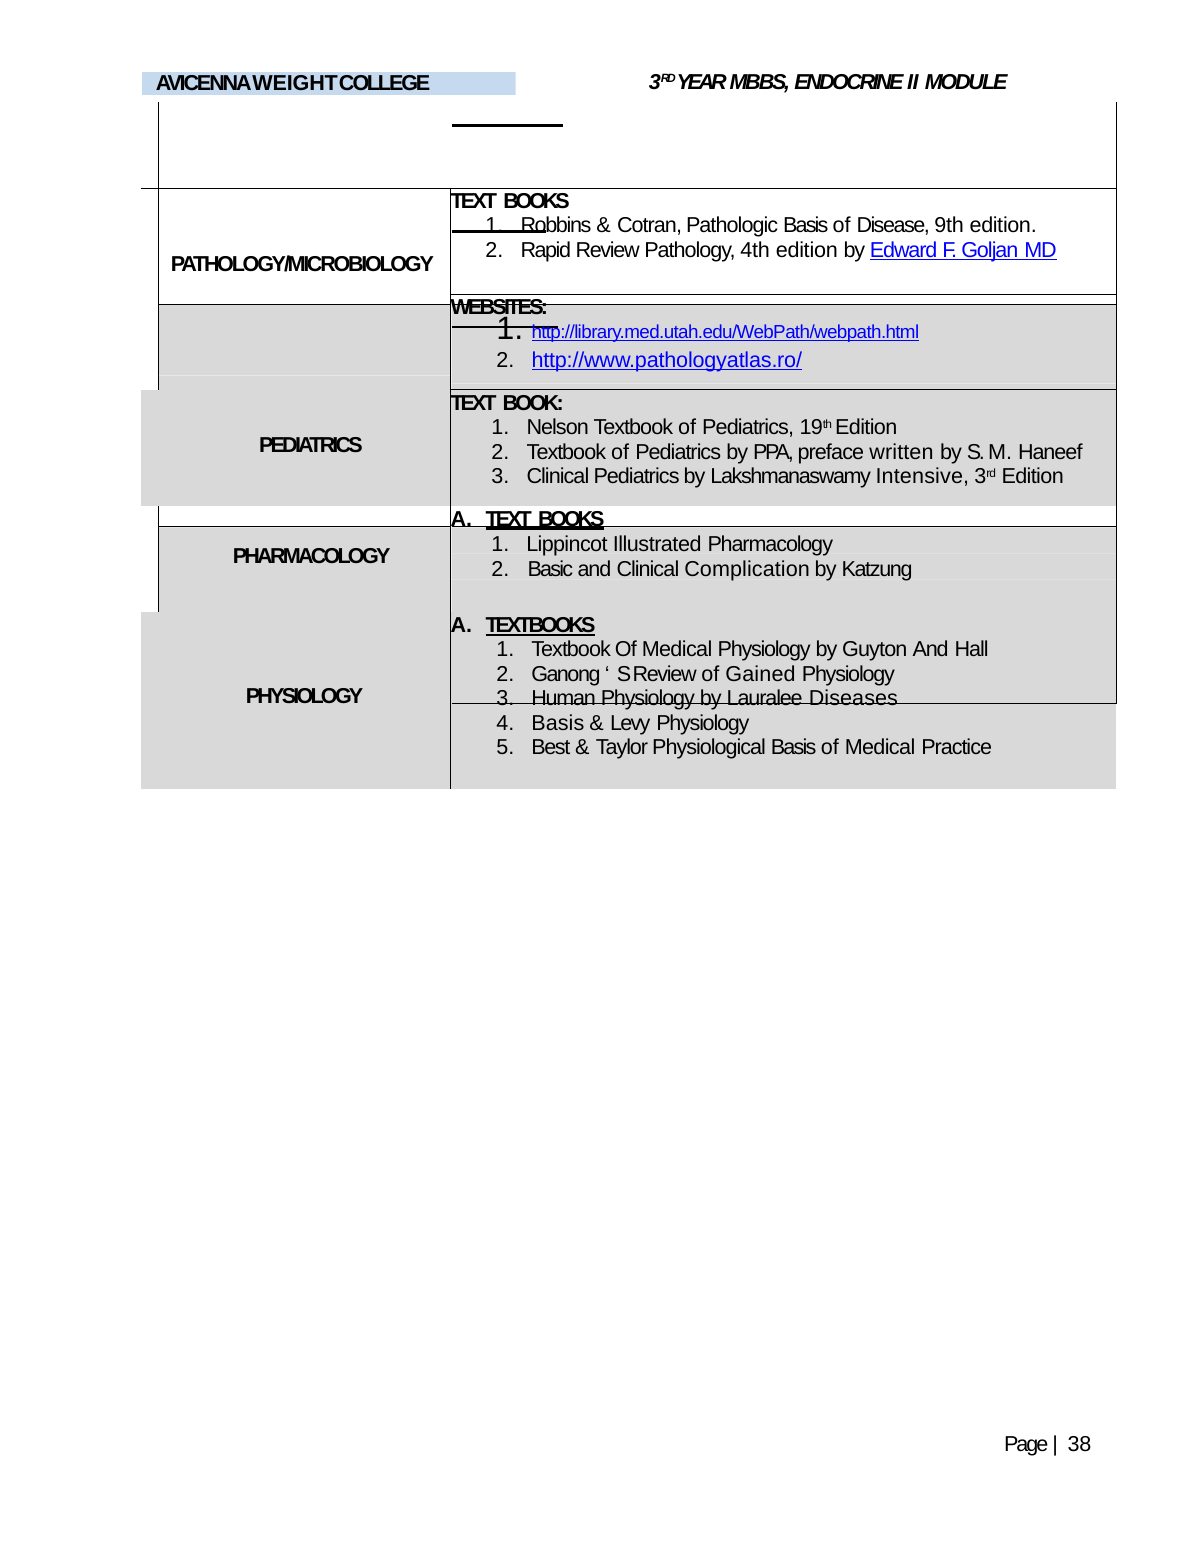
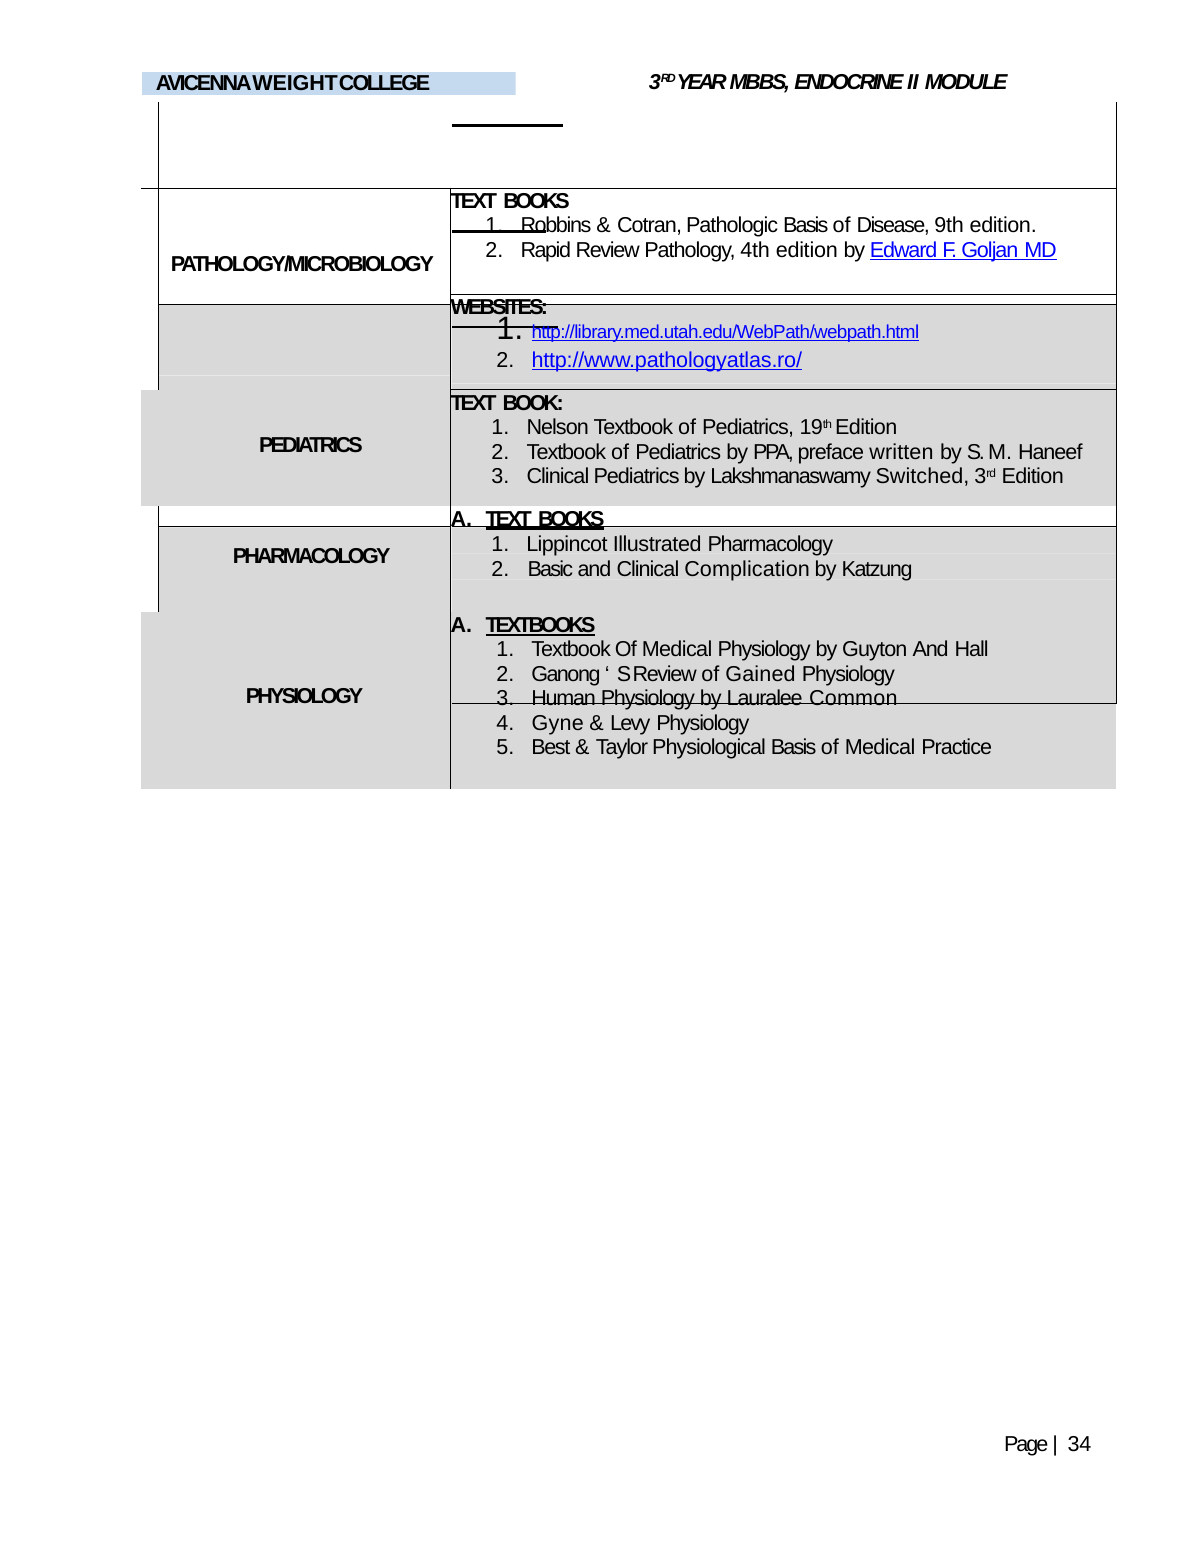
Intensive: Intensive -> Switched
Diseases: Diseases -> Common
Basis at (558, 723): Basis -> Gyne
38: 38 -> 34
